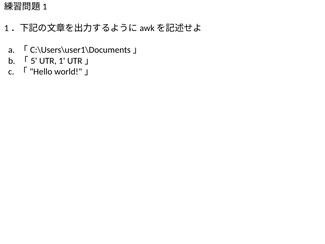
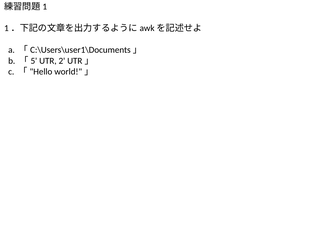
1: 1 -> 2
